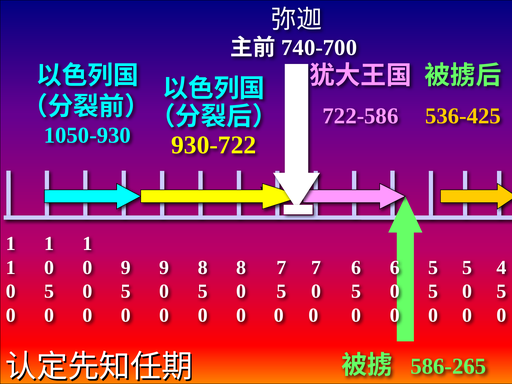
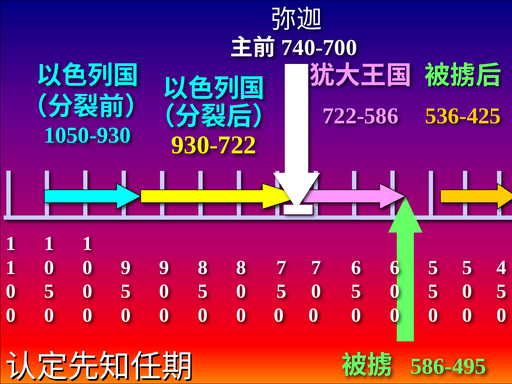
586-265: 586-265 -> 586-495
